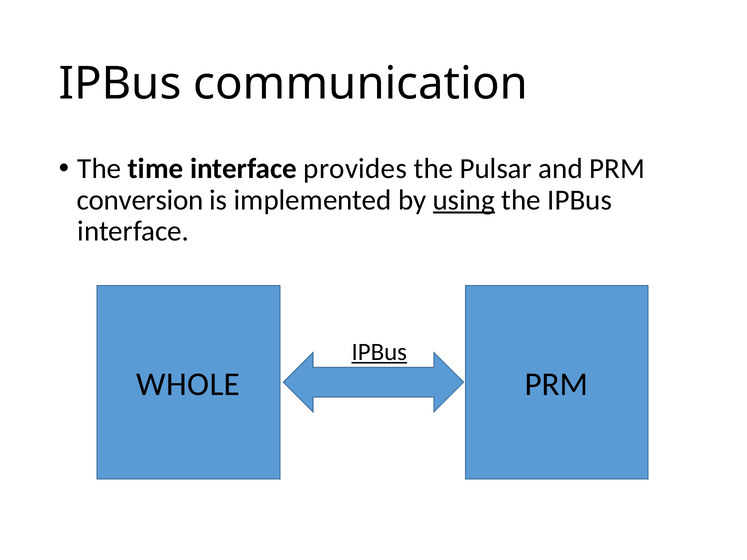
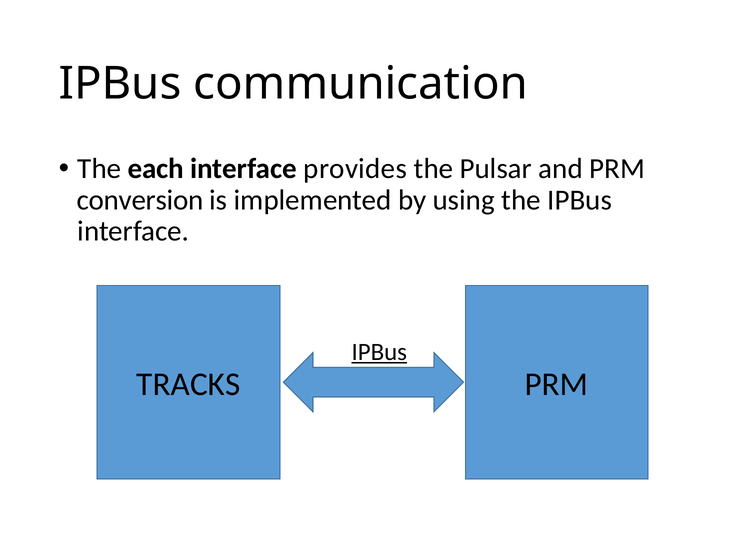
time: time -> each
using underline: present -> none
WHOLE: WHOLE -> TRACKS
